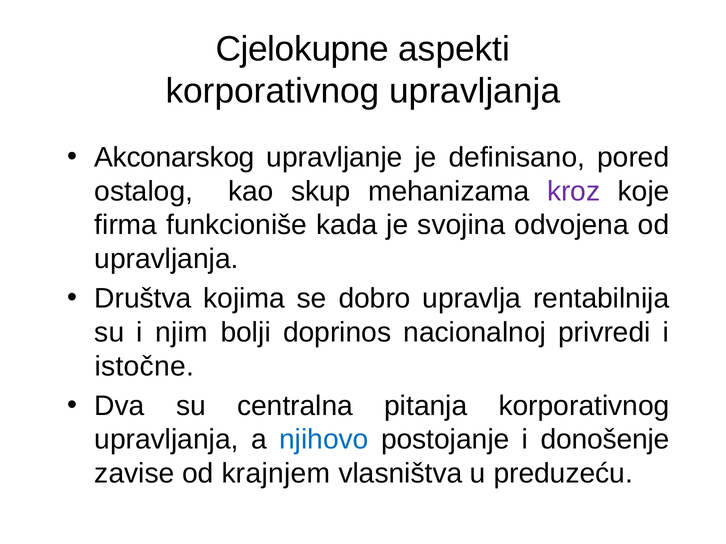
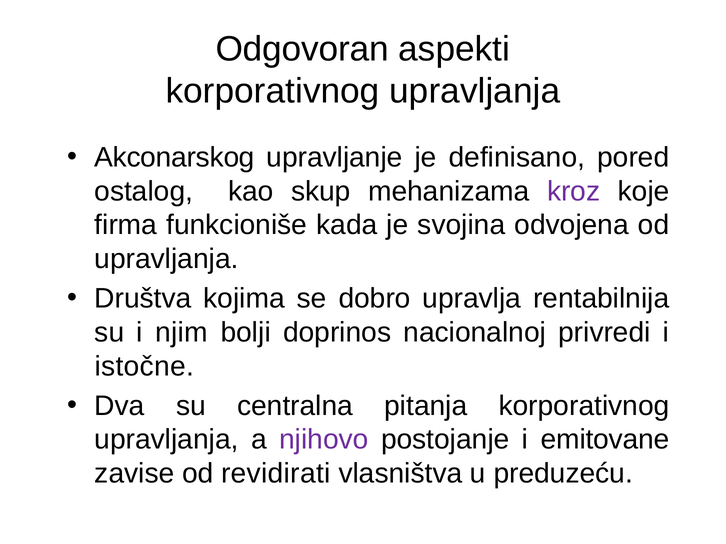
Cjelokupne: Cjelokupne -> Odgovoran
njihovo colour: blue -> purple
donošenje: donošenje -> emitovane
krajnjem: krajnjem -> revidirati
